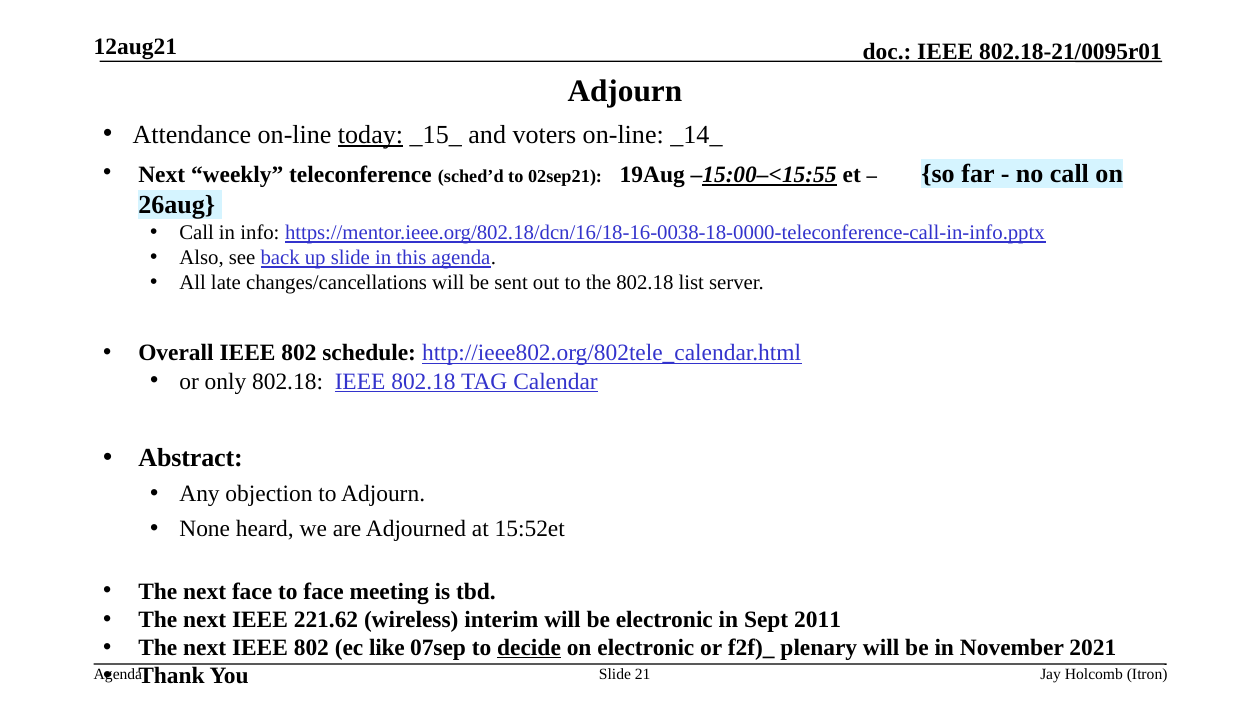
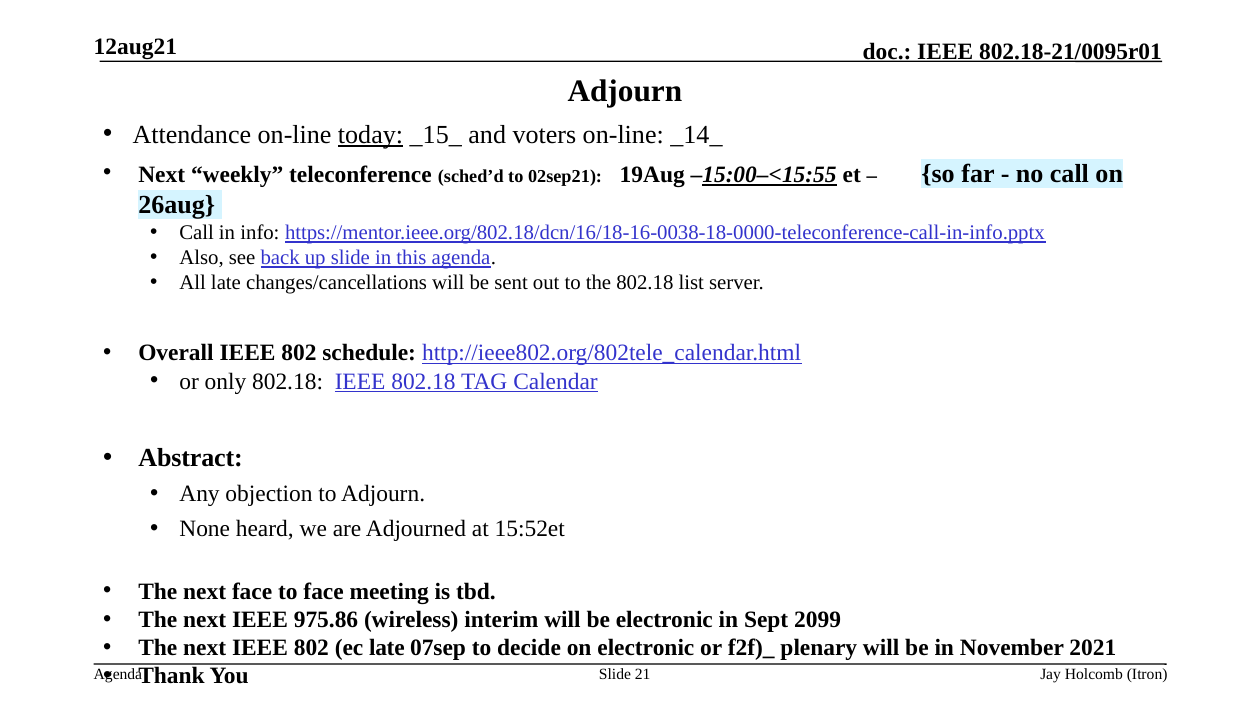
221.62: 221.62 -> 975.86
2011: 2011 -> 2099
ec like: like -> late
decide underline: present -> none
